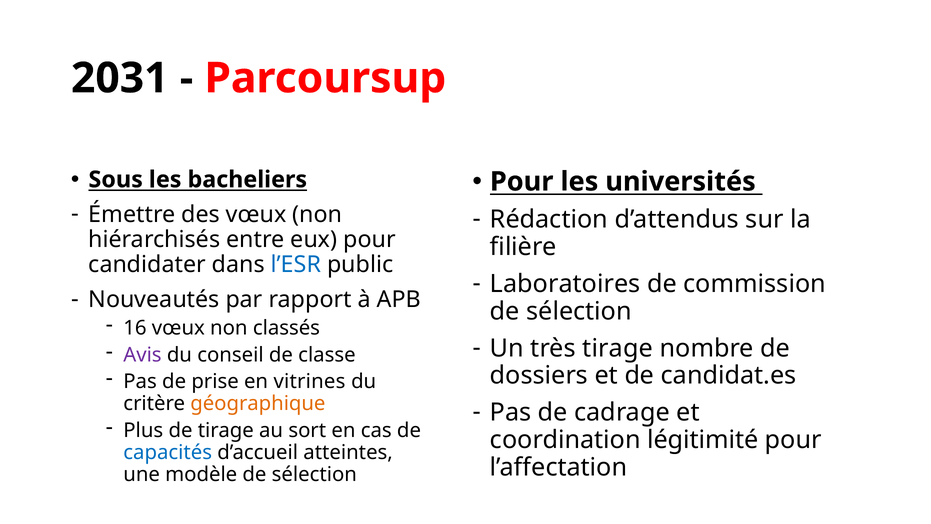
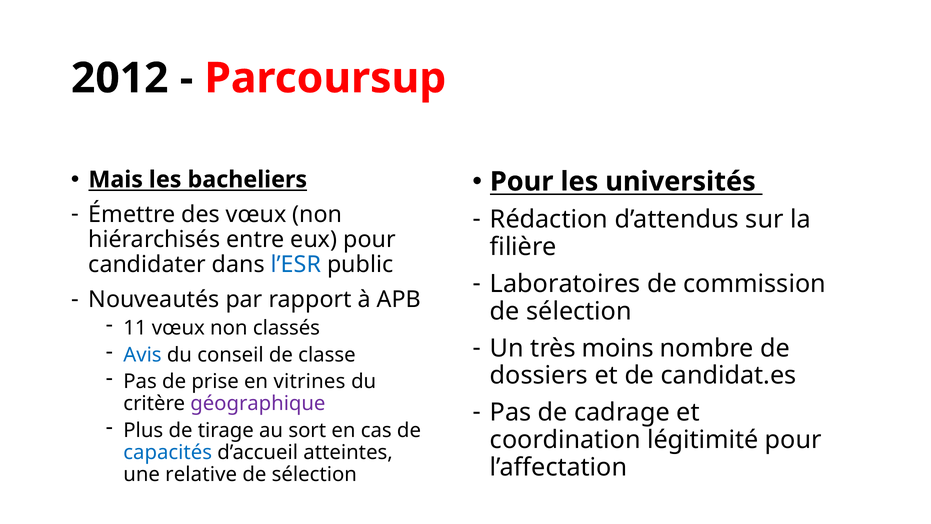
2031: 2031 -> 2012
Sous: Sous -> Mais
16: 16 -> 11
très tirage: tirage -> moins
Avis colour: purple -> blue
géographique colour: orange -> purple
modèle: modèle -> relative
